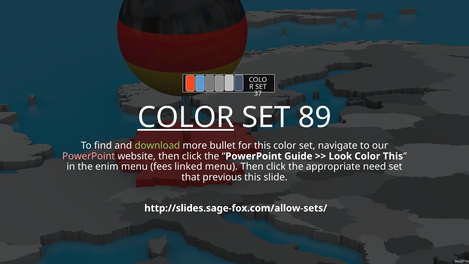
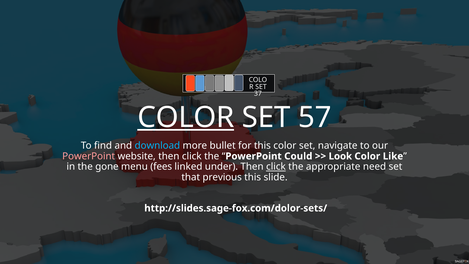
89: 89 -> 57
download colour: light green -> light blue
Guide: Guide -> Could
Color This: This -> Like
enim: enim -> gone
linked menu: menu -> under
click at (276, 167) underline: none -> present
http://slides.sage-fox.com/allow-sets/: http://slides.sage-fox.com/allow-sets/ -> http://slides.sage-fox.com/dolor-sets/
